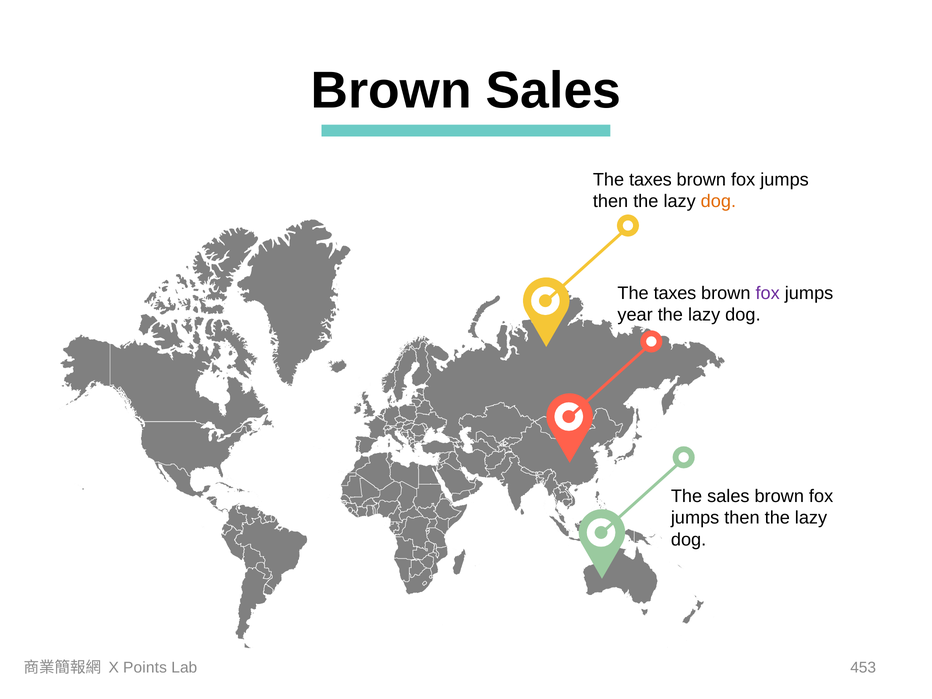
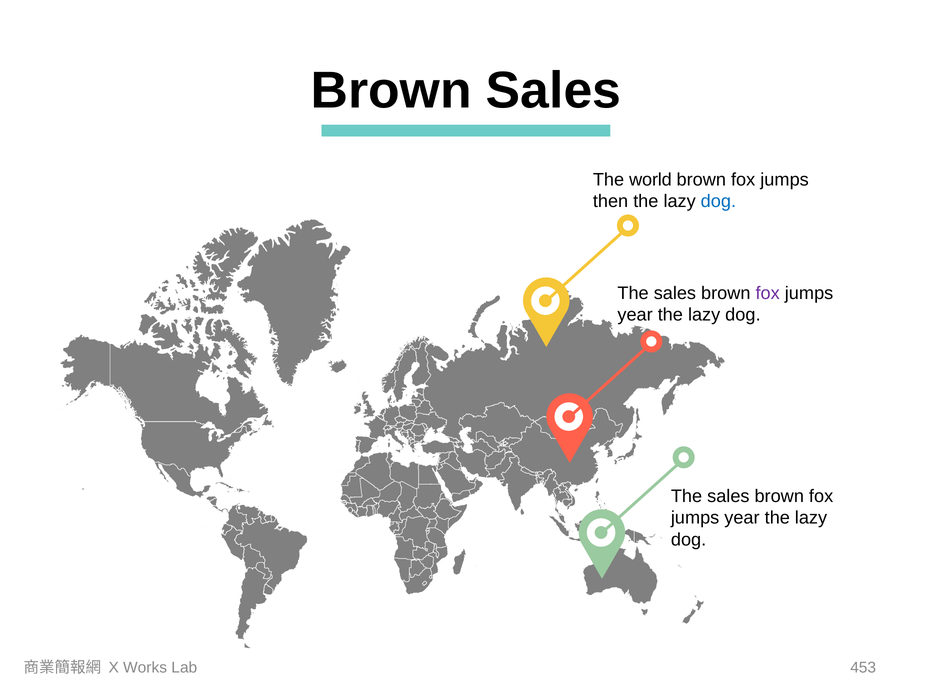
taxes at (650, 180): taxes -> world
dog at (718, 201) colour: orange -> blue
taxes at (675, 293): taxes -> sales
then at (742, 518): then -> year
Points: Points -> Works
